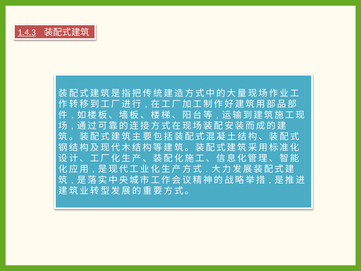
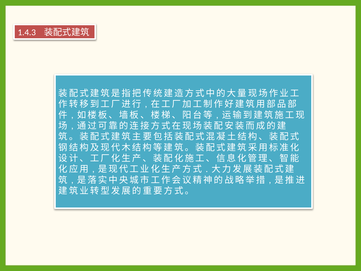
1.4.3 underline: present -> none
